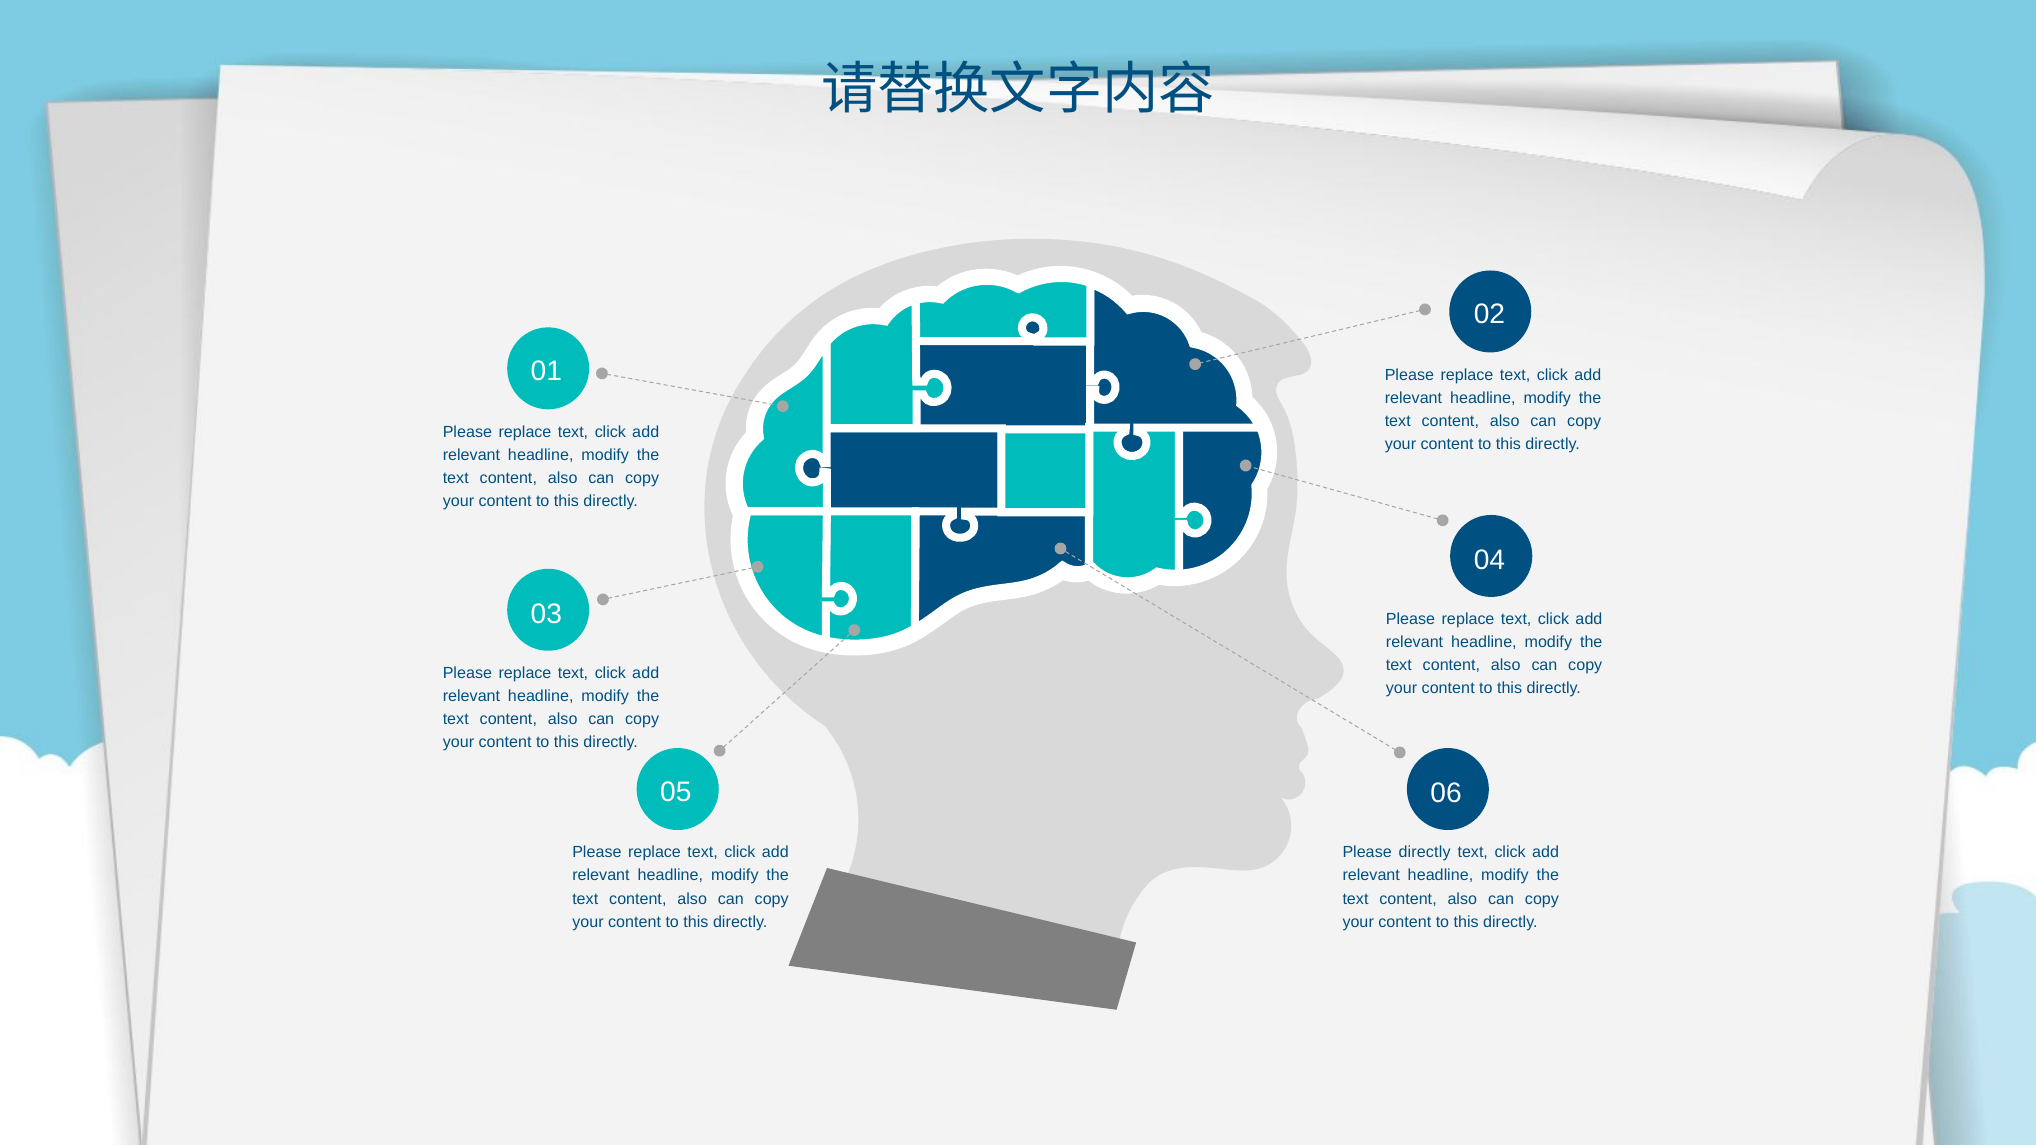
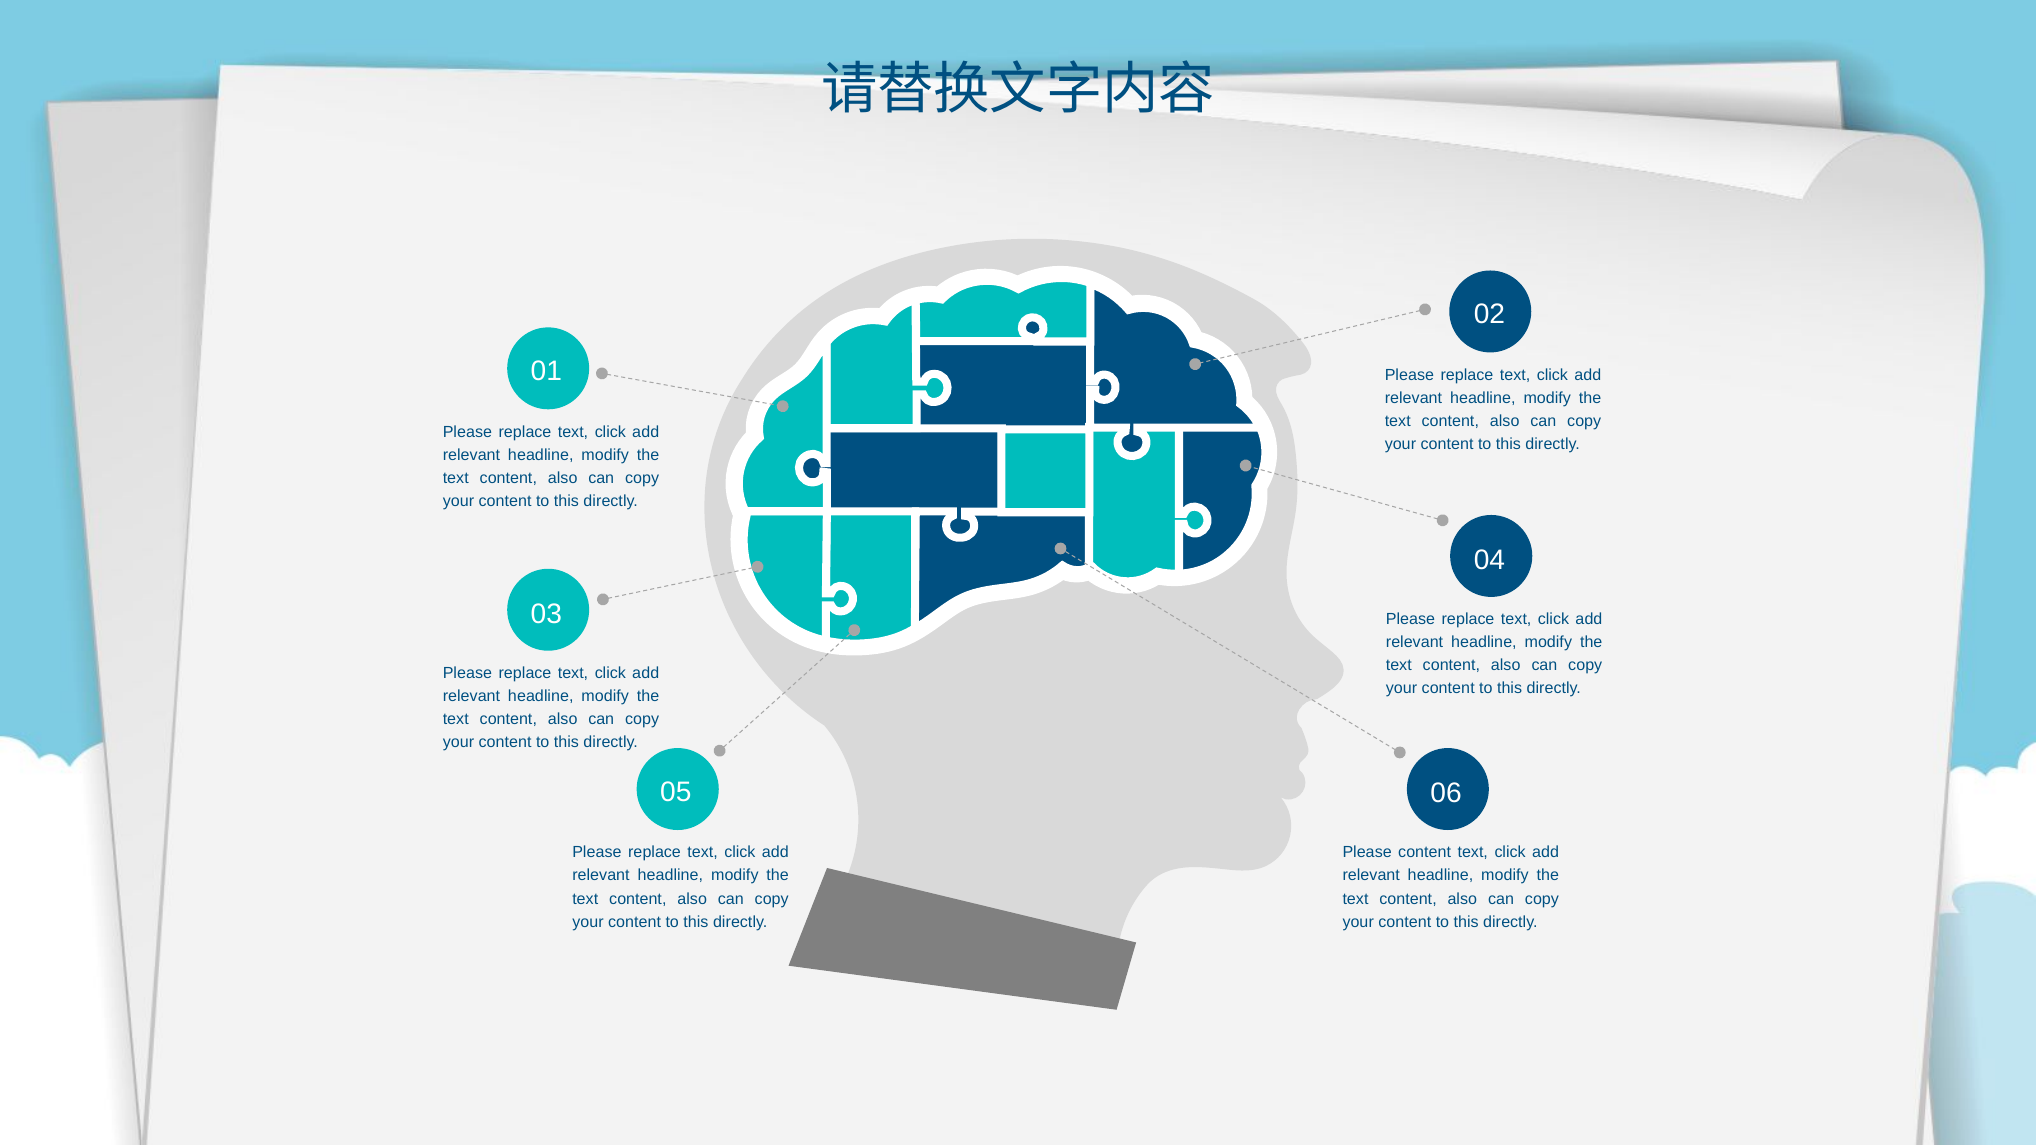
Please directly: directly -> content
